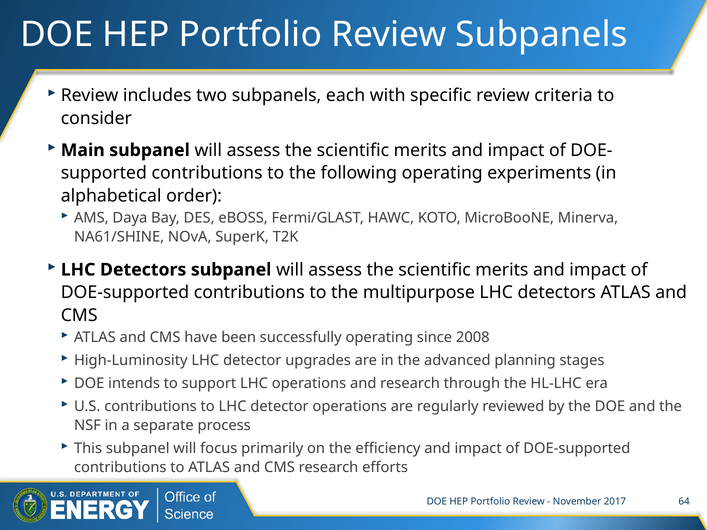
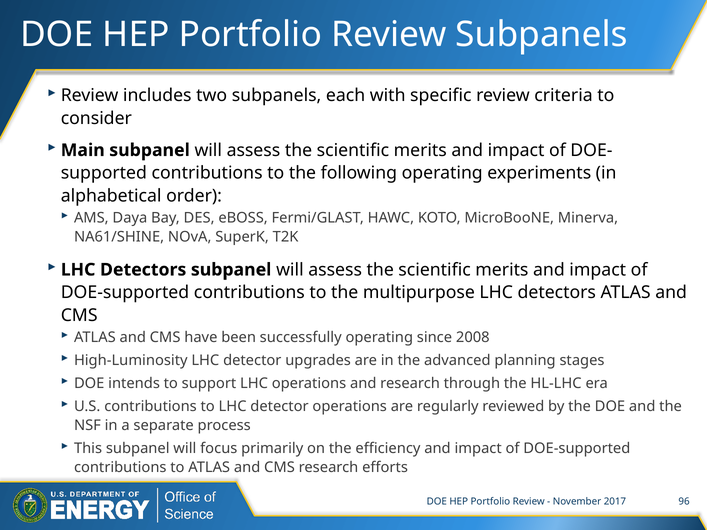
64: 64 -> 96
